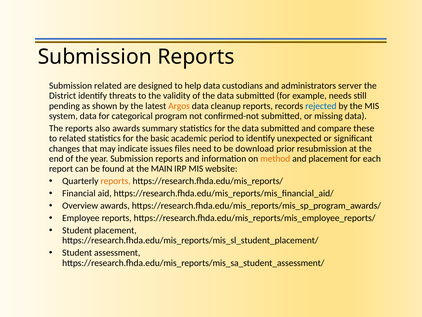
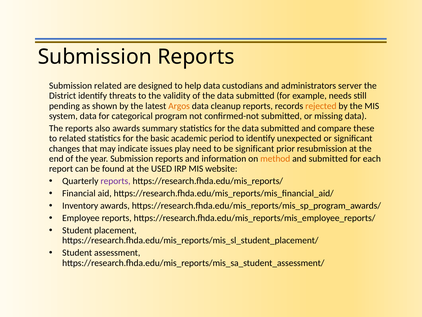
rejected colour: blue -> orange
files: files -> play
be download: download -> significant
and placement: placement -> submitted
MAIN: MAIN -> USED
reports at (116, 181) colour: orange -> purple
Overview: Overview -> Inventory
